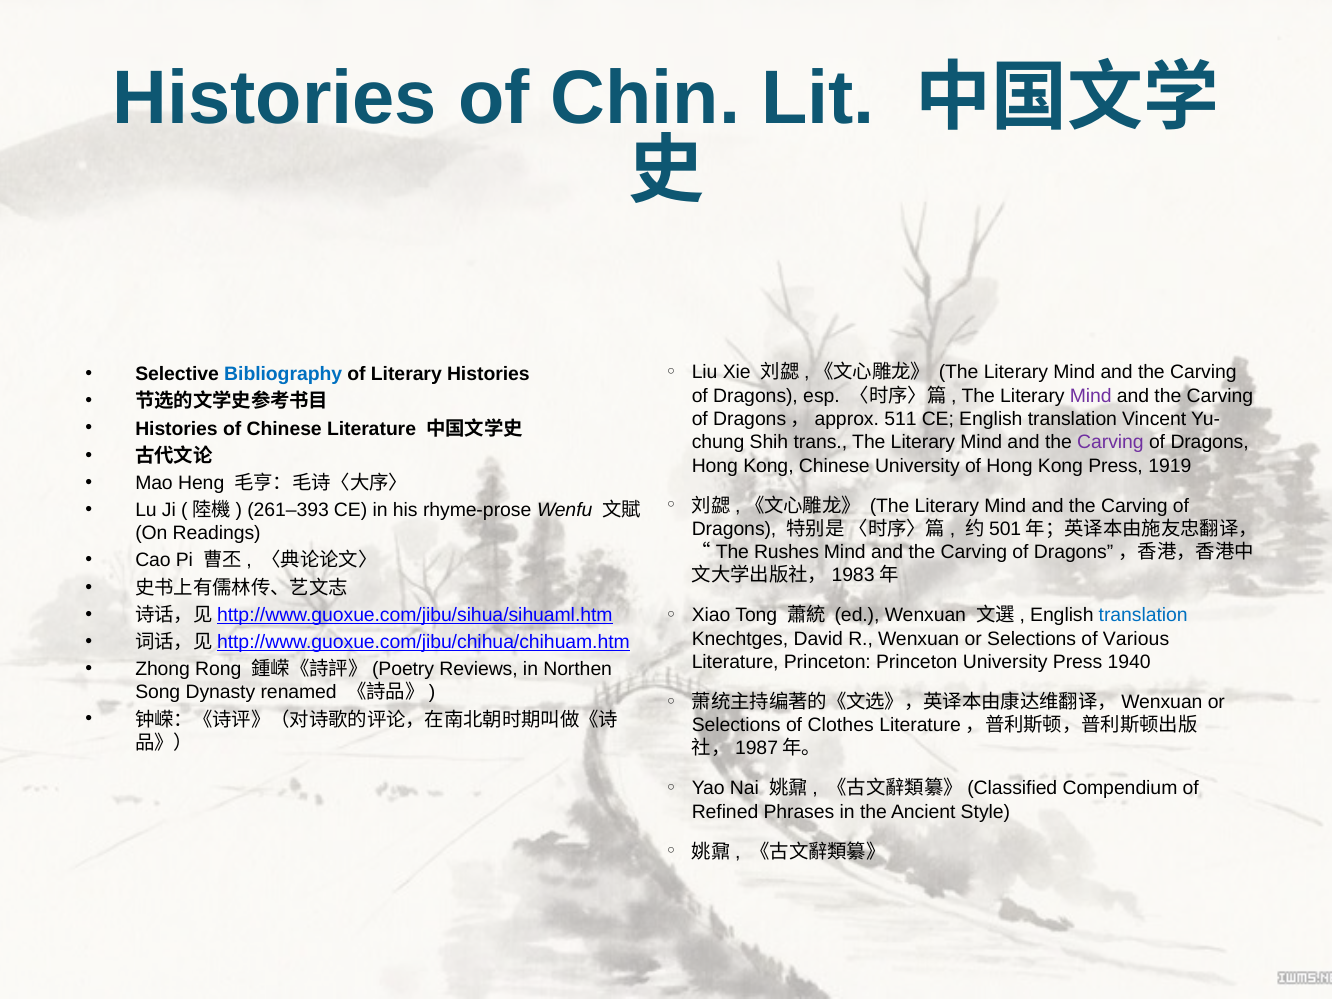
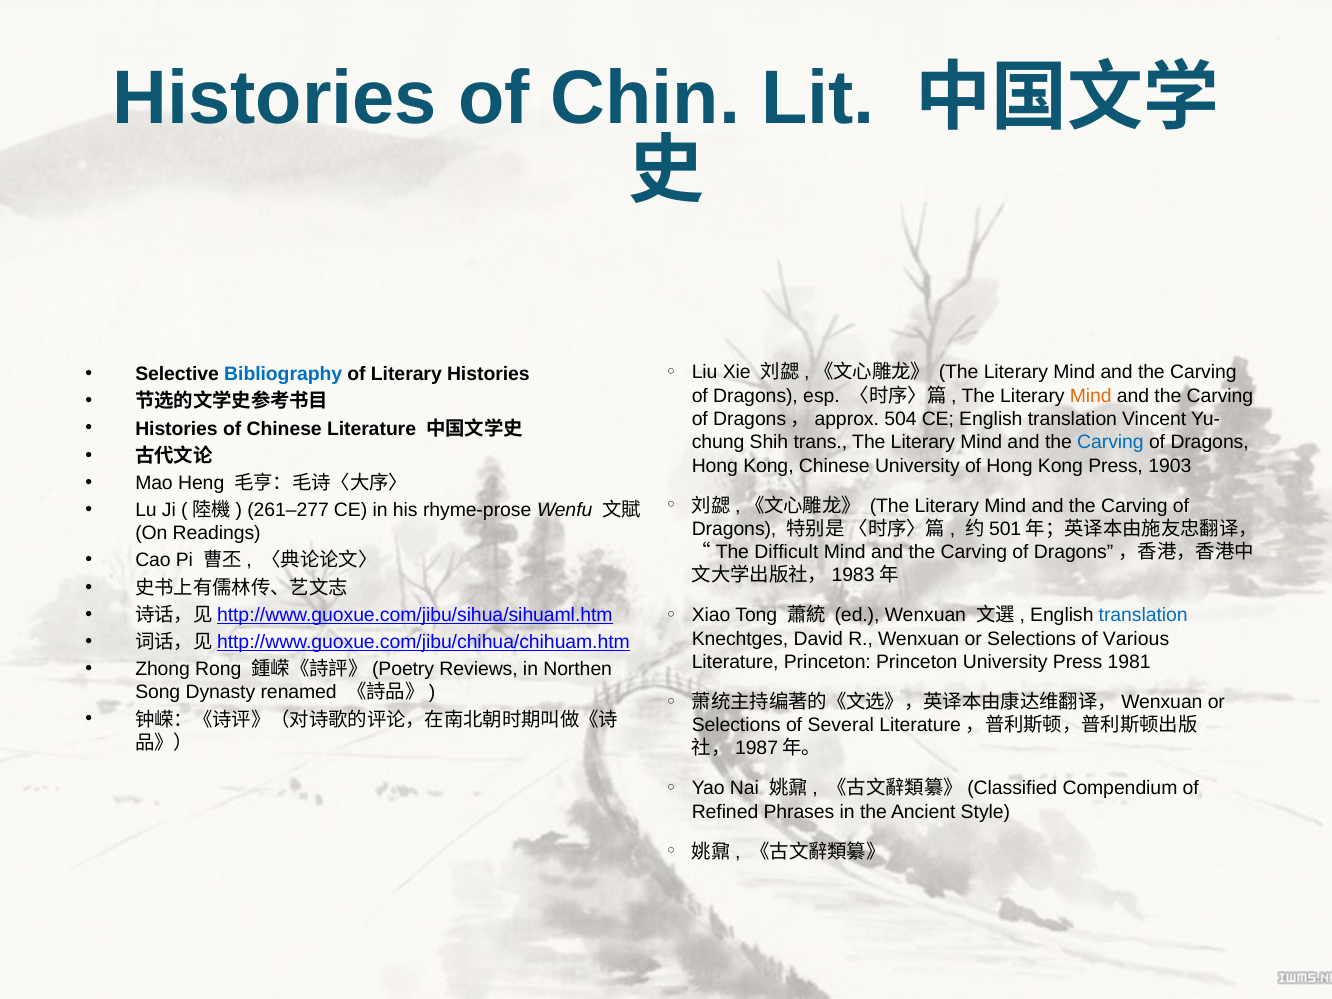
Mind at (1091, 396) colour: purple -> orange
511: 511 -> 504
Carving at (1110, 442) colour: purple -> blue
1919: 1919 -> 1903
261–393: 261–393 -> 261–277
Rushes: Rushes -> Difficult
1940: 1940 -> 1981
Clothes: Clothes -> Several
